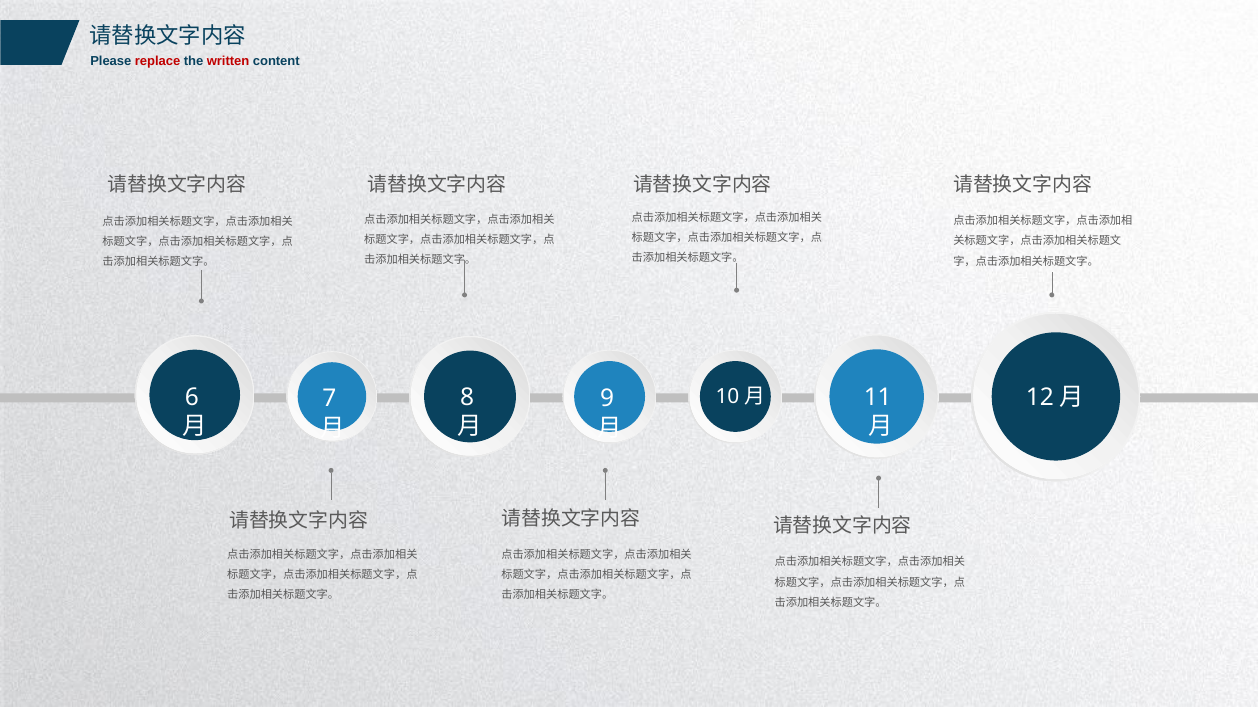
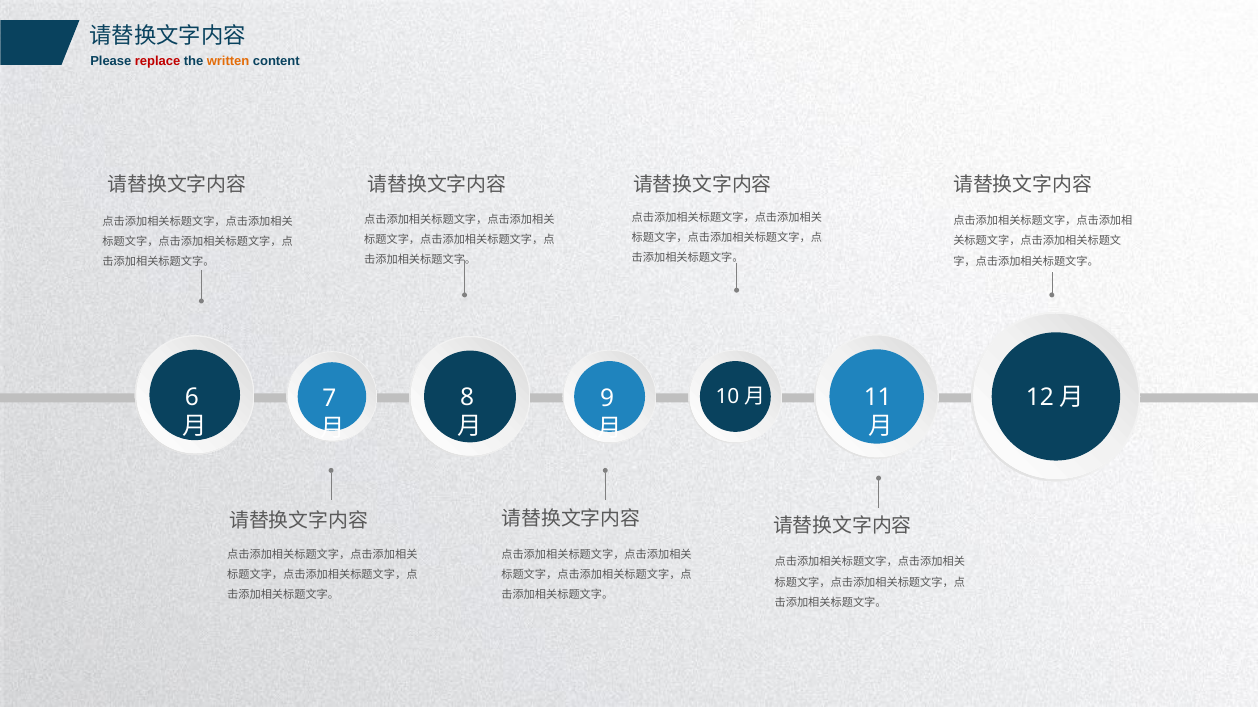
written colour: red -> orange
